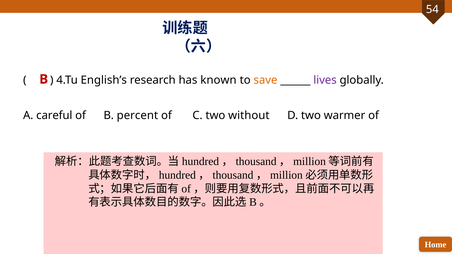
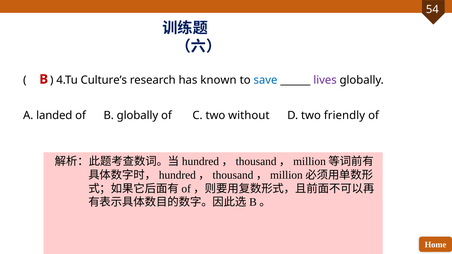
English’s: English’s -> Culture’s
save colour: orange -> blue
careful: careful -> landed
B percent: percent -> globally
warmer: warmer -> friendly
